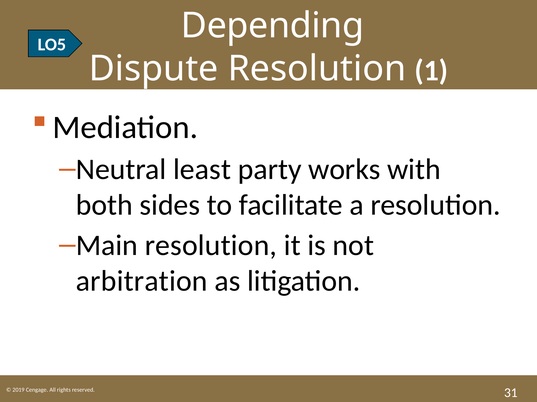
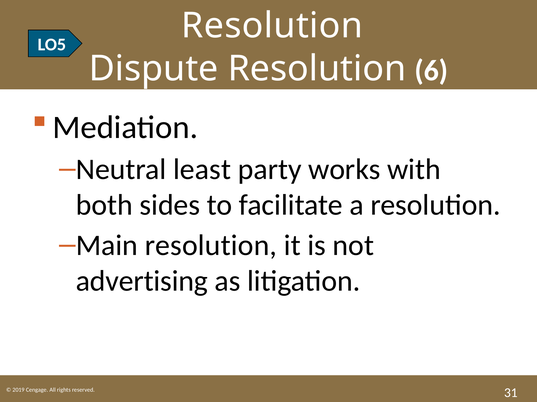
LO5 Depending: Depending -> Resolution
1: 1 -> 6
arbitration: arbitration -> advertising
